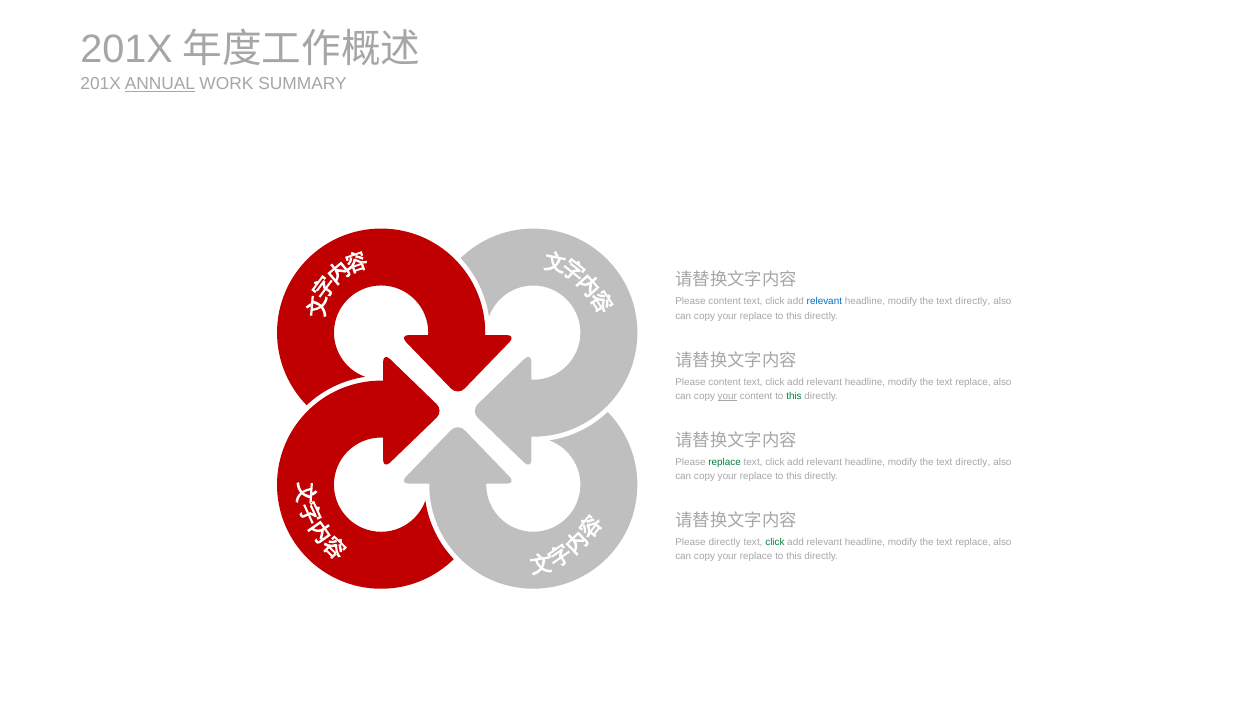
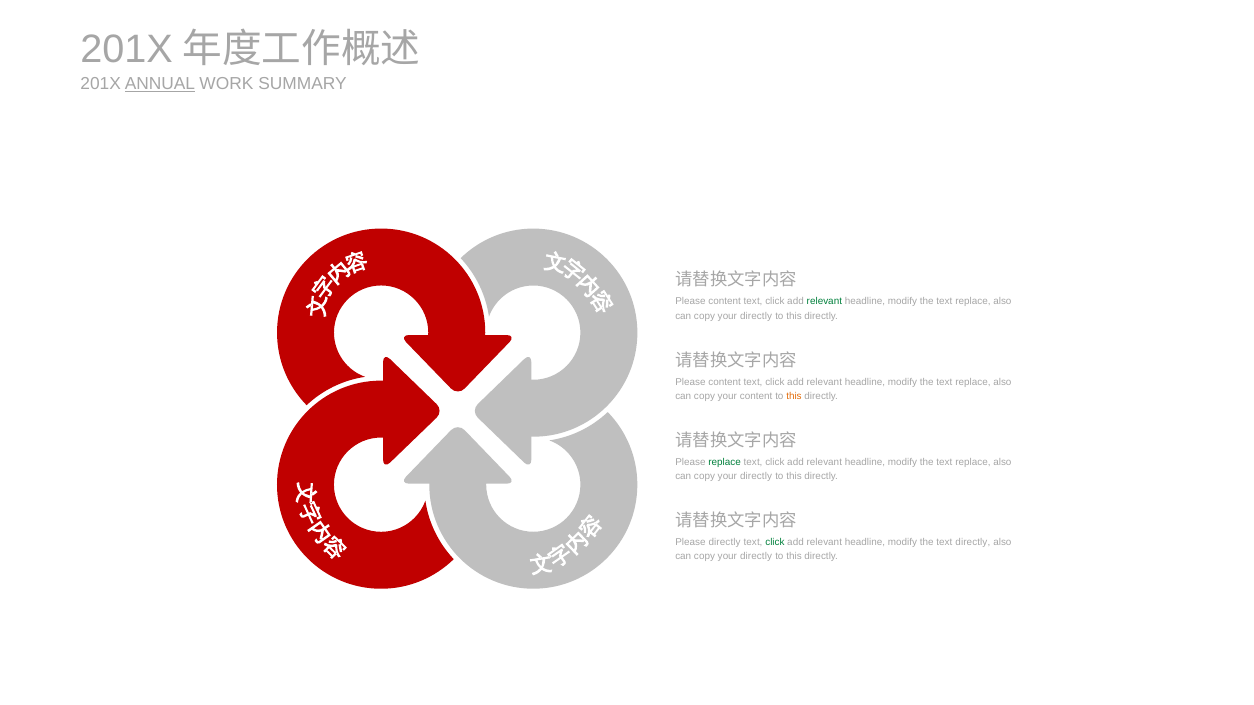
relevant at (824, 302) colour: blue -> green
directly at (973, 302): directly -> replace
replace at (756, 316): replace -> directly
your at (727, 396) underline: present -> none
this at (794, 396) colour: green -> orange
directly at (973, 462): directly -> replace
replace at (756, 477): replace -> directly
replace at (973, 543): replace -> directly
replace at (756, 557): replace -> directly
